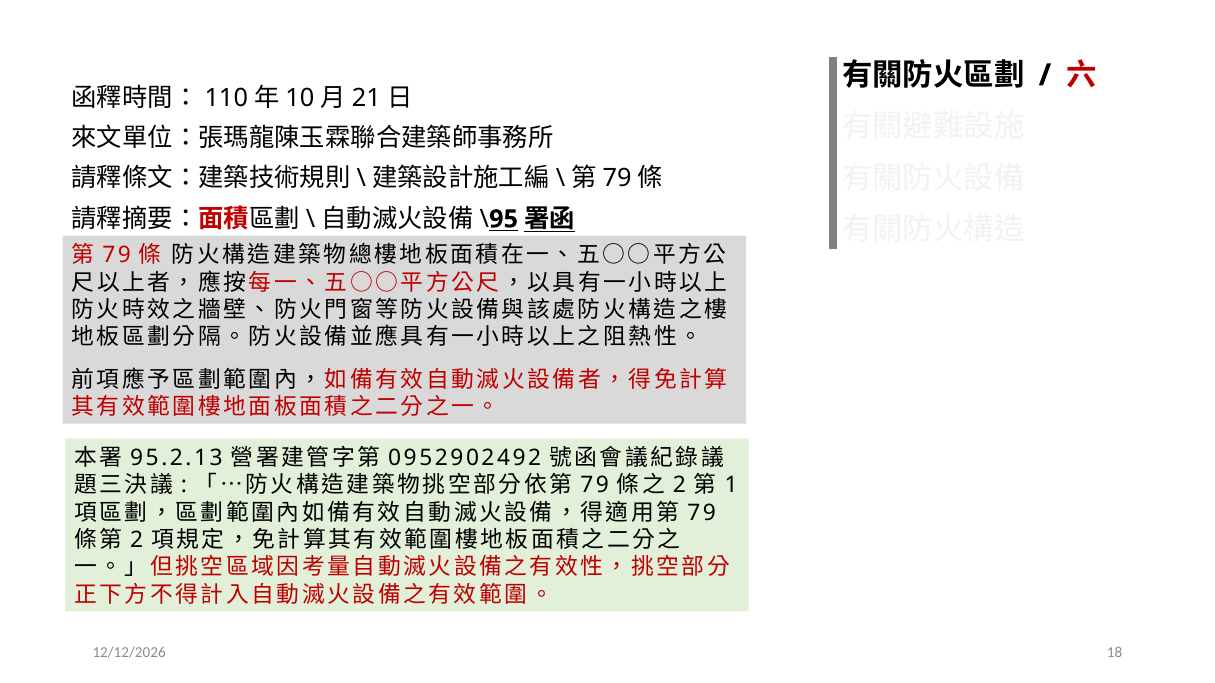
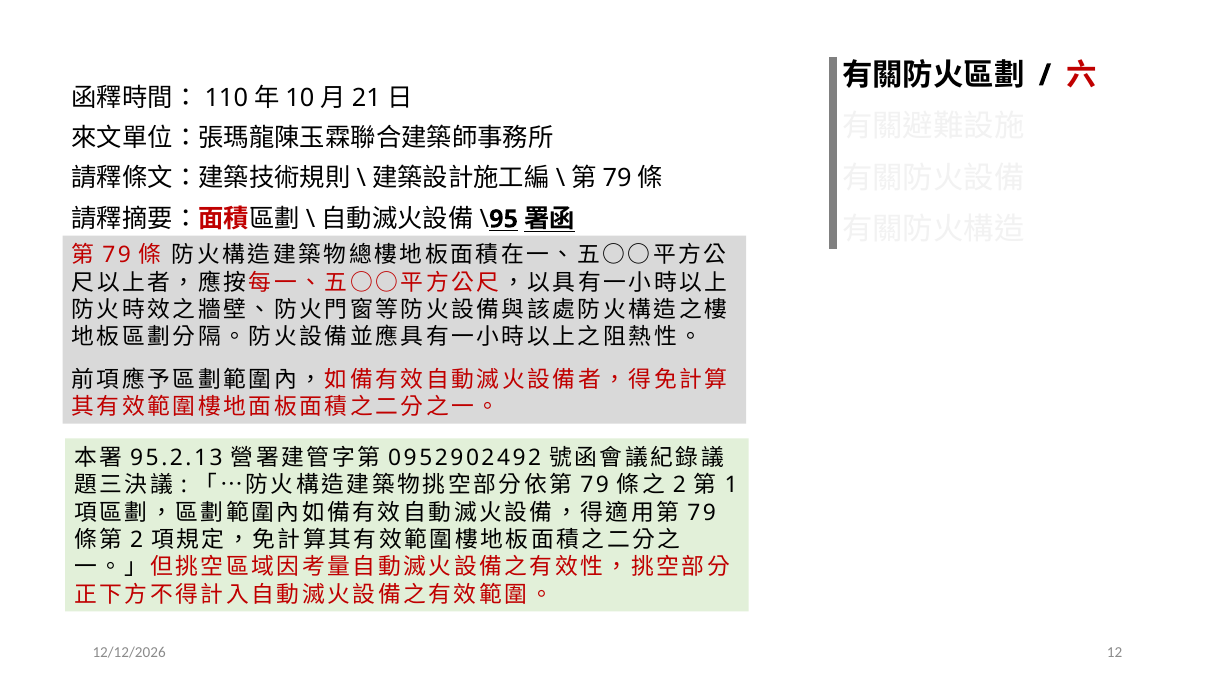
18: 18 -> 12
